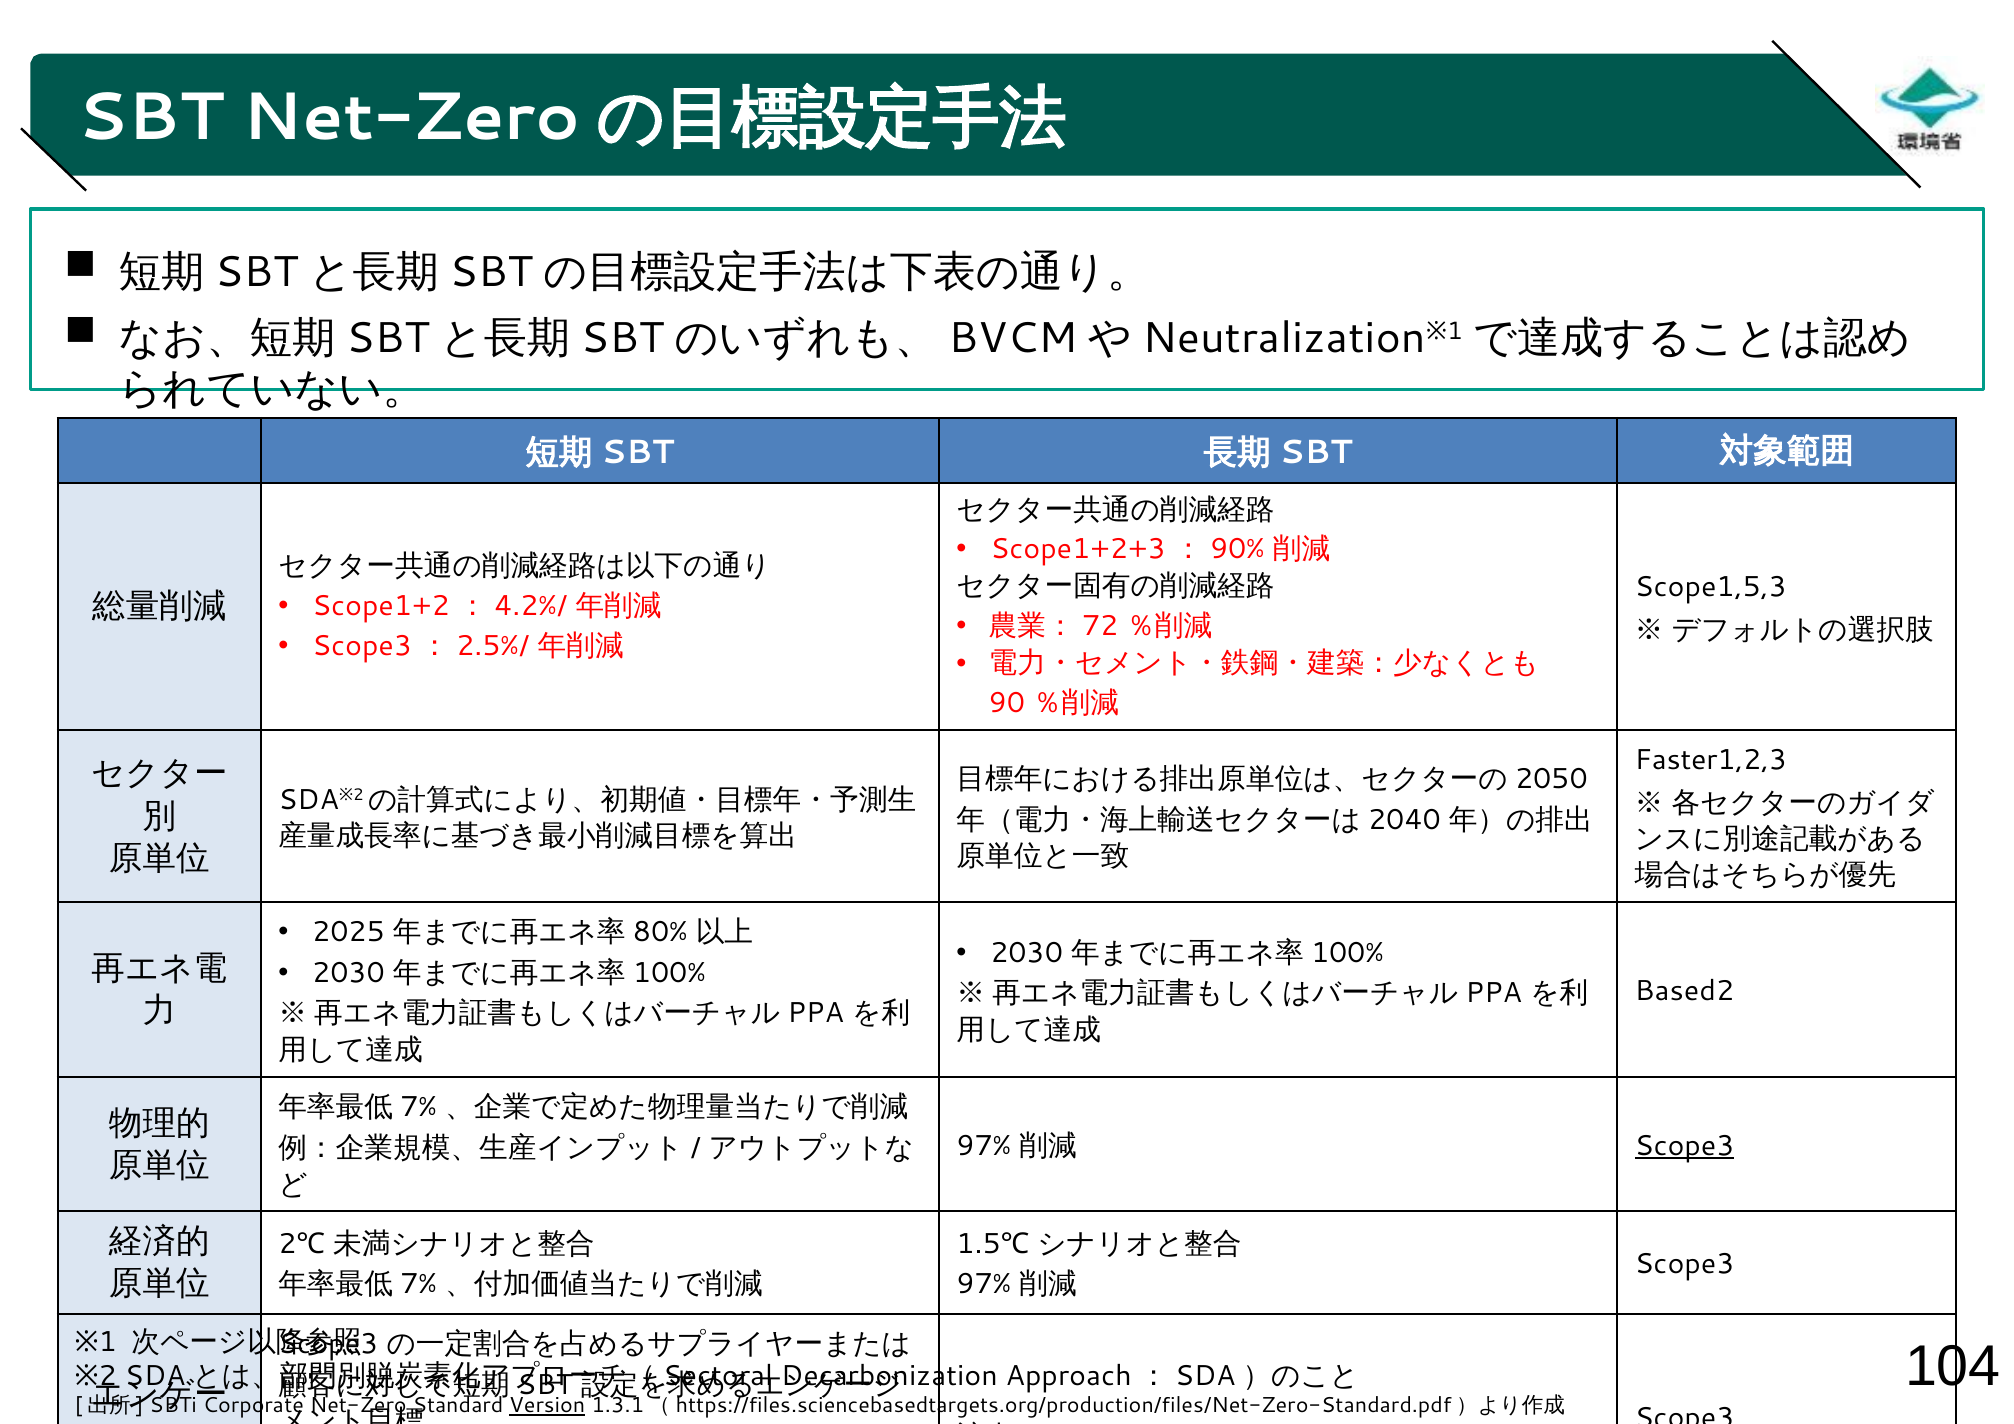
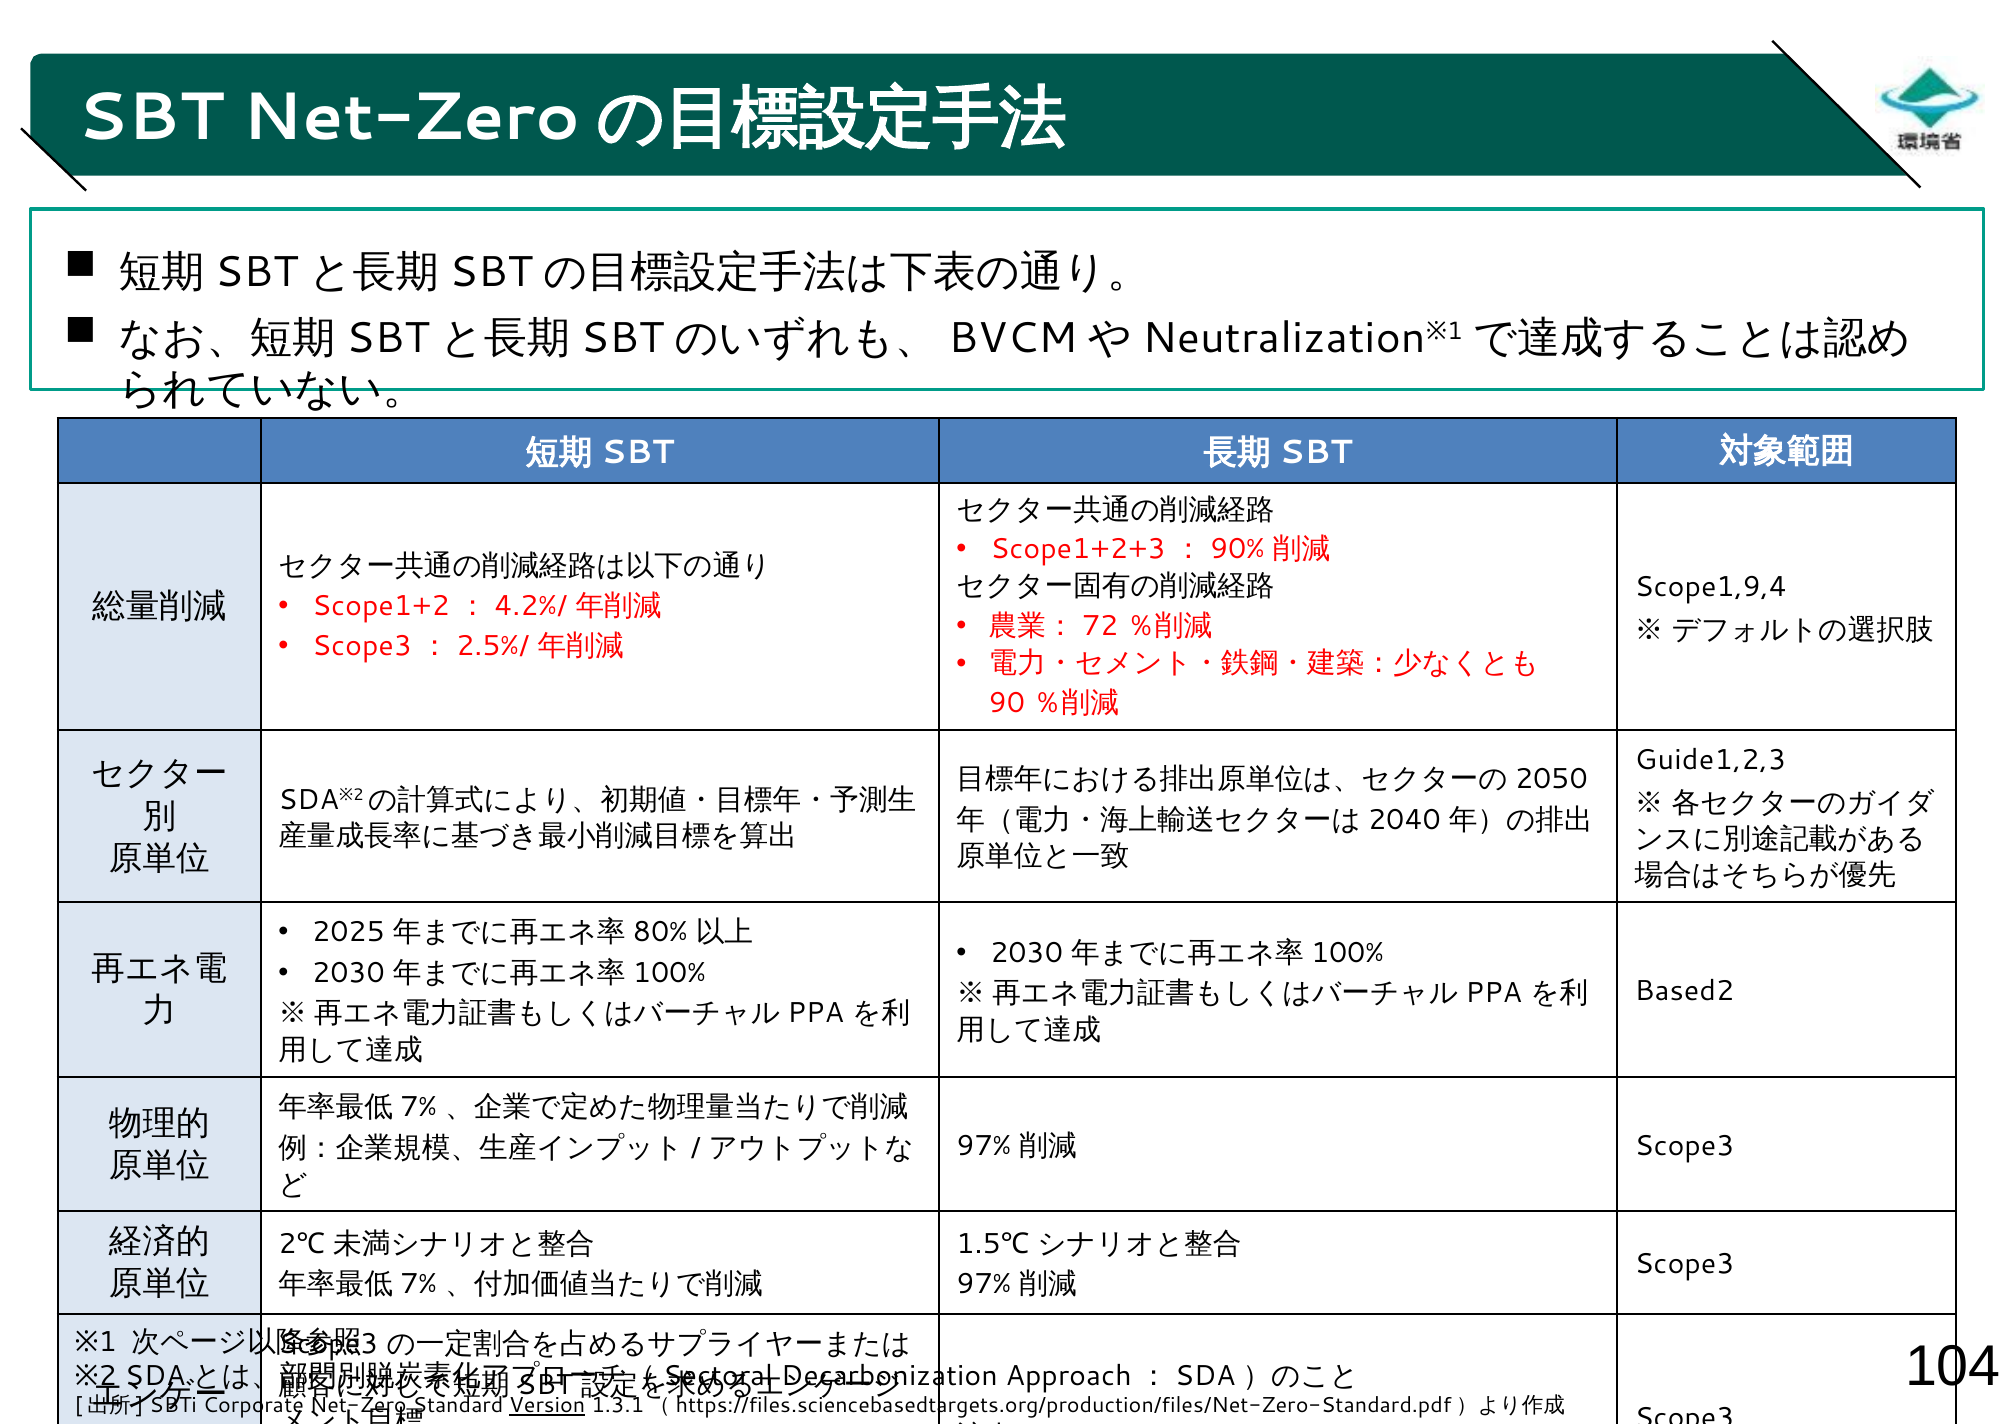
Scope1,5,3: Scope1,5,3 -> Scope1,9,4
Faster1,2,3: Faster1,2,3 -> Guide1,2,3
Scope3 at (1685, 1146) underline: present -> none
